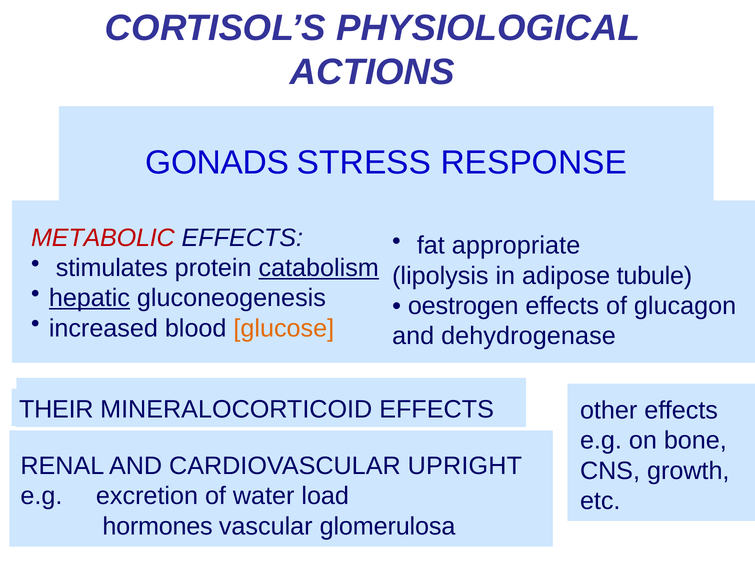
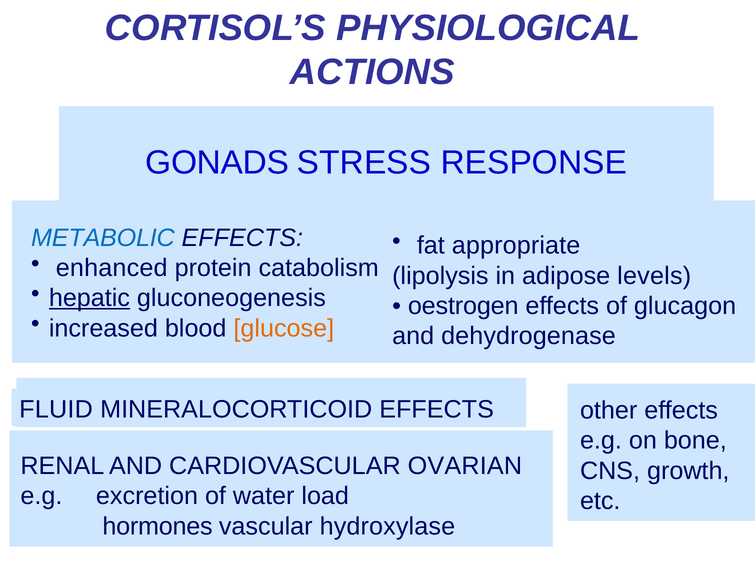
METABOLIC colour: red -> blue
stimulates: stimulates -> enhanced
catabolism underline: present -> none
tubule: tubule -> levels
THEIR: THEIR -> FLUID
UPRIGHT: UPRIGHT -> OVARIAN
glomerulosa: glomerulosa -> hydroxylase
